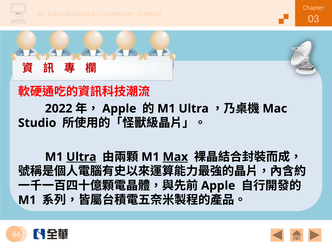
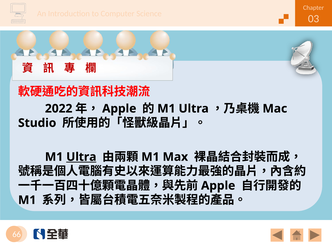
Max underline: present -> none
